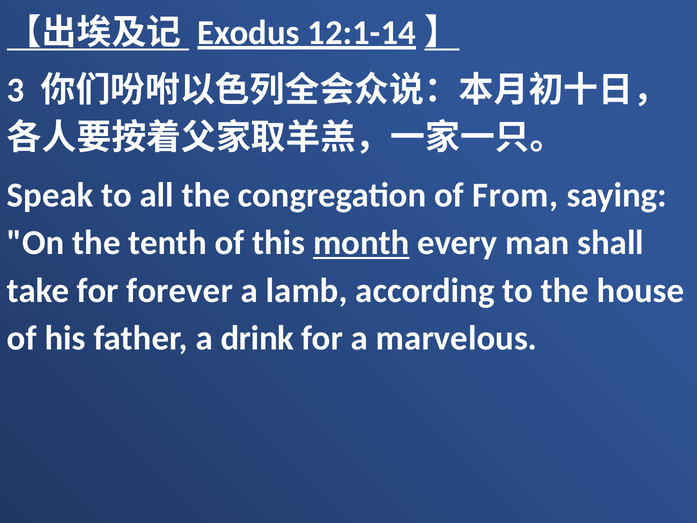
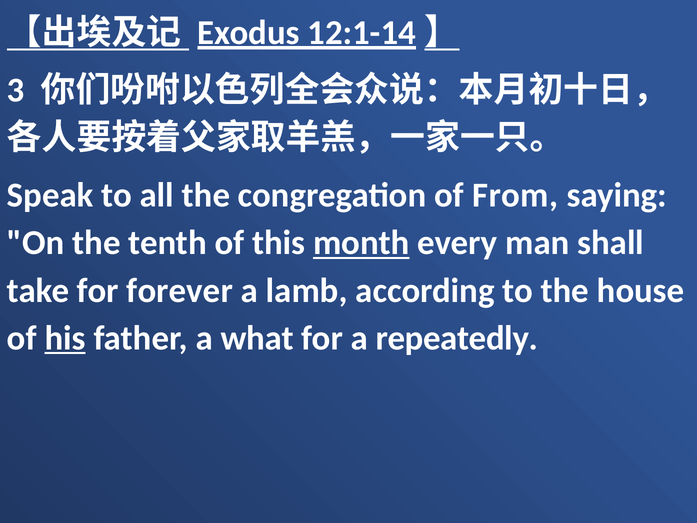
his underline: none -> present
drink: drink -> what
marvelous: marvelous -> repeatedly
